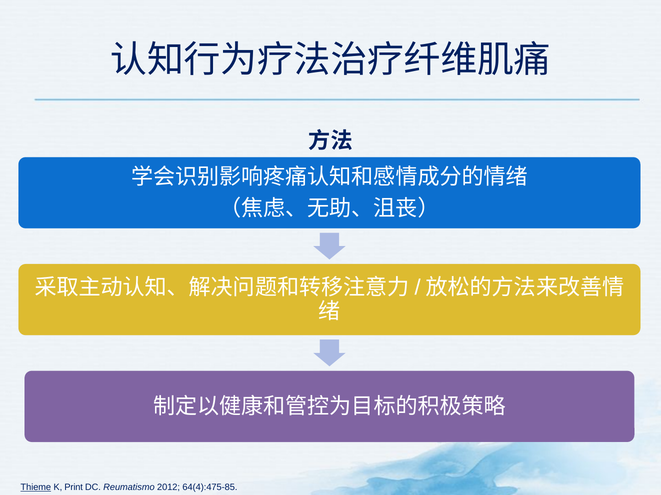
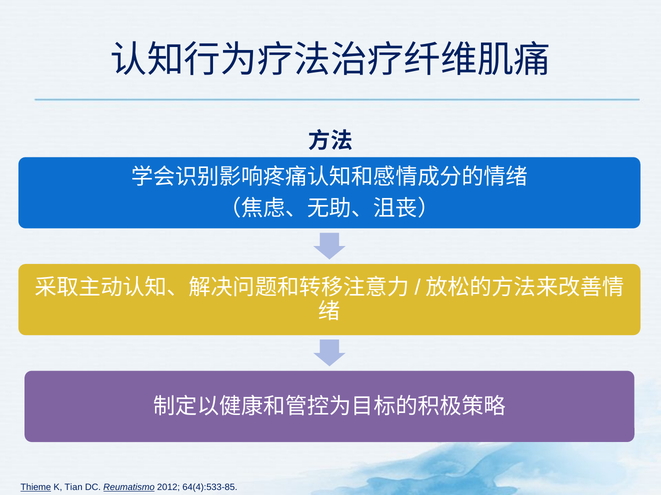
Print: Print -> Tian
Reumatismo underline: none -> present
64(4):475-85: 64(4):475-85 -> 64(4):533-85
